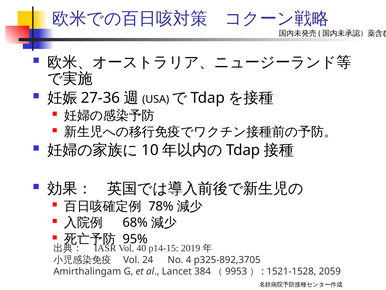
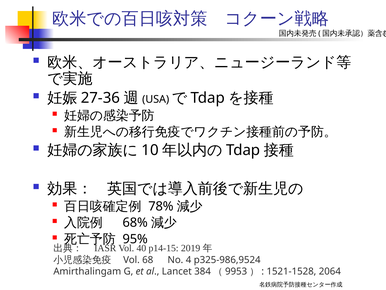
24: 24 -> 68
p325-892,3705: p325-892,3705 -> p325-986,9524
2059: 2059 -> 2064
